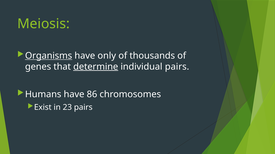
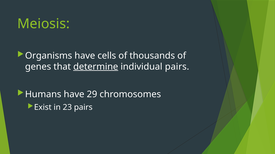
Organisms underline: present -> none
only: only -> cells
86: 86 -> 29
